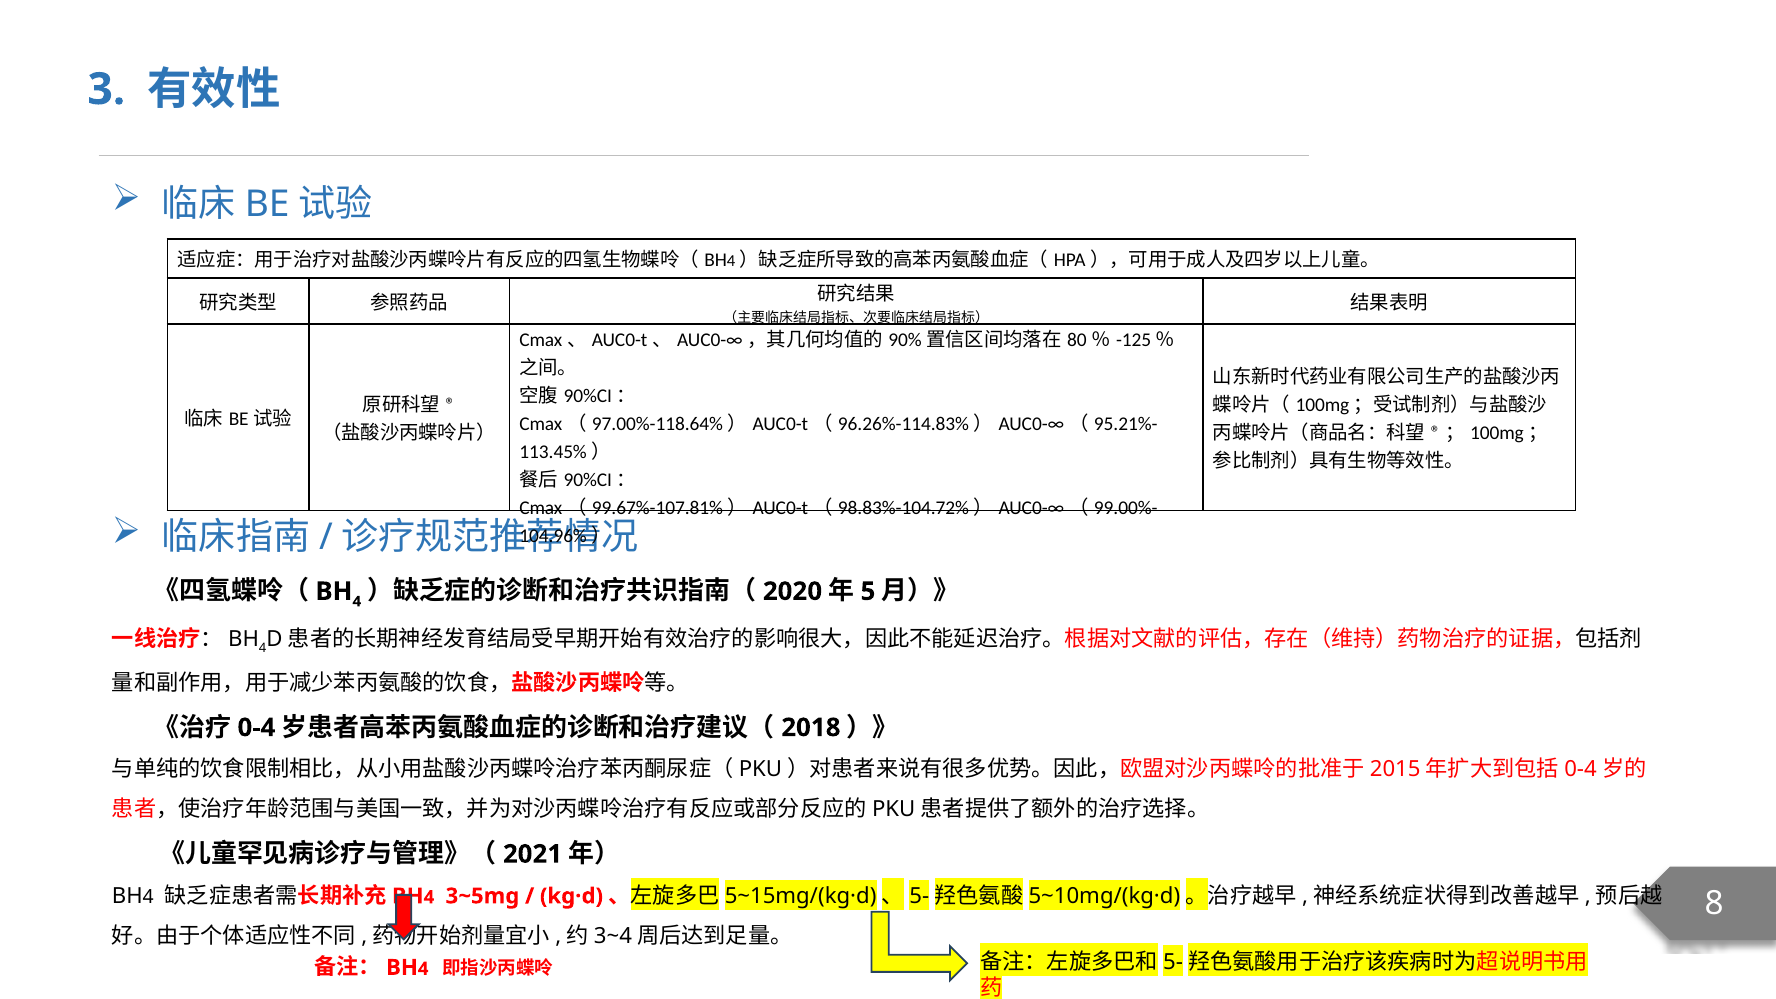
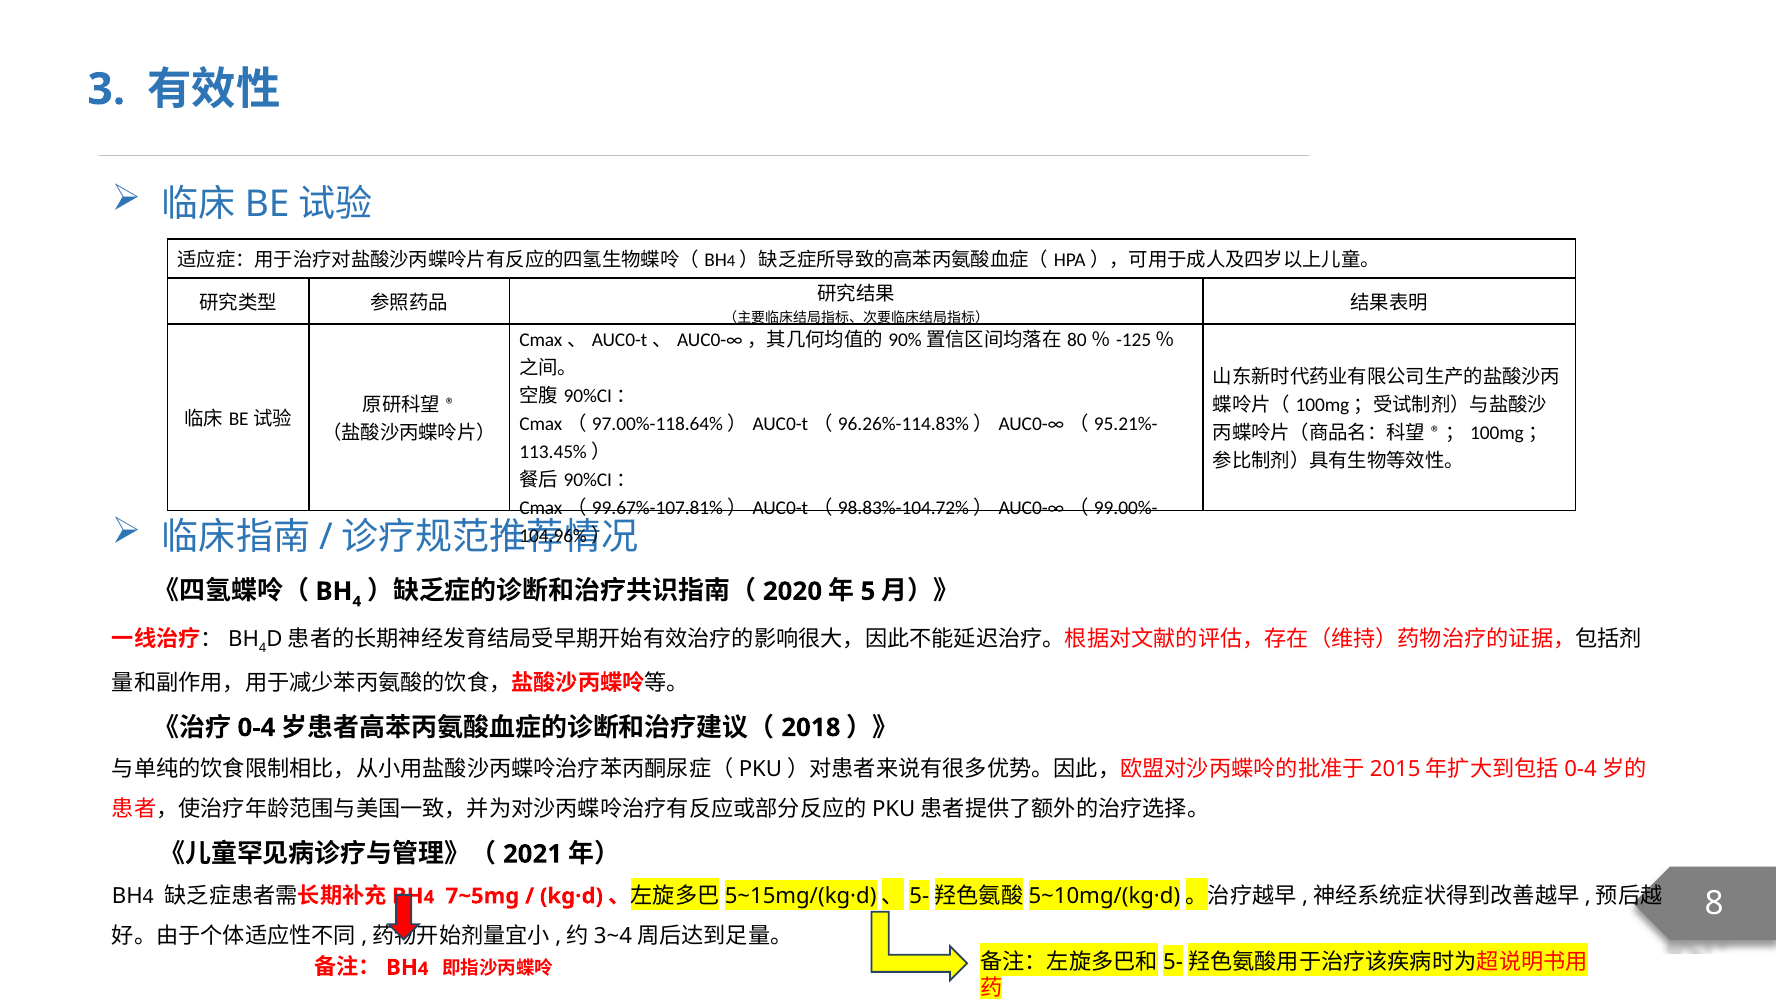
3~5mg: 3~5mg -> 7~5mg
